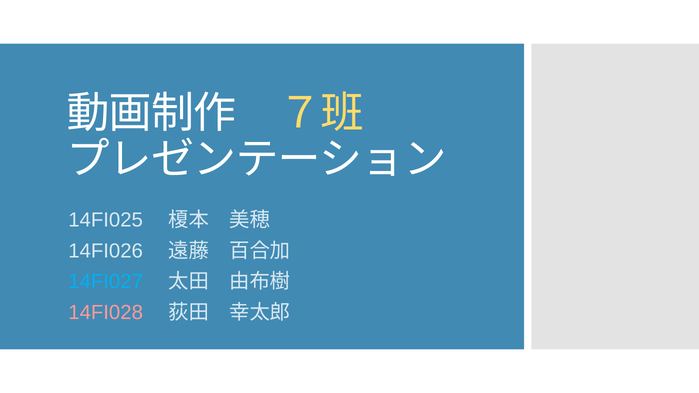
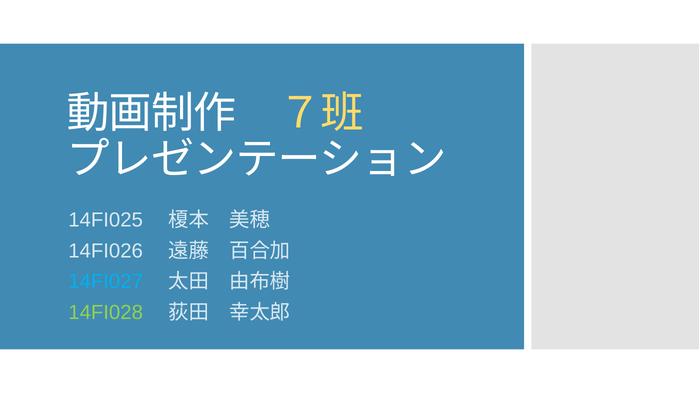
14FI028 colour: pink -> light green
